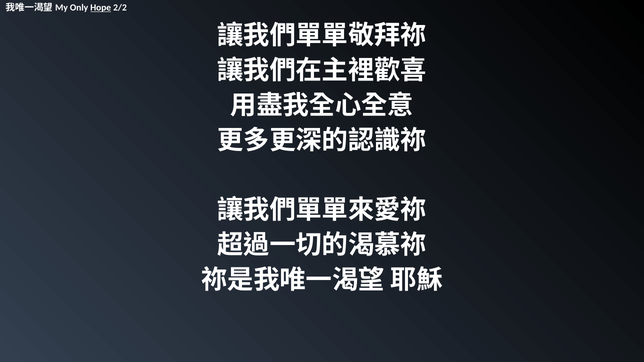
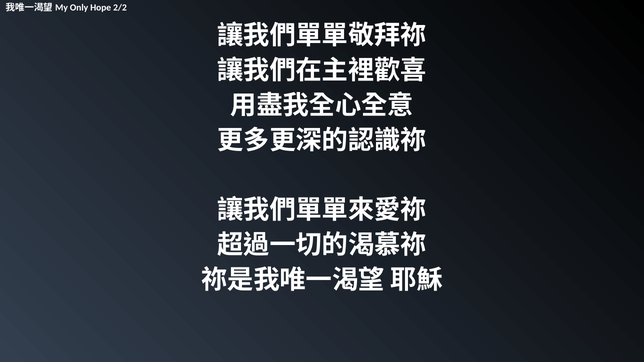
Hope underline: present -> none
